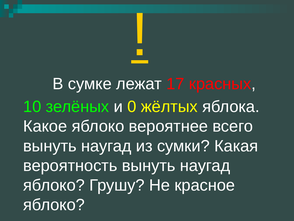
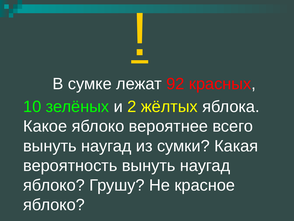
17: 17 -> 92
0: 0 -> 2
